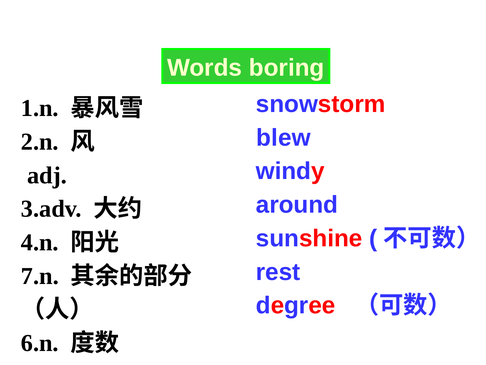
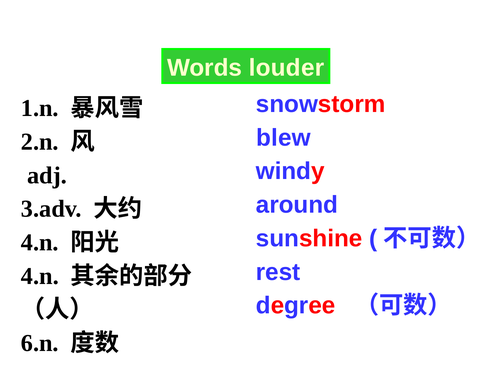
boring: boring -> louder
7.n at (40, 276): 7.n -> 4.n
